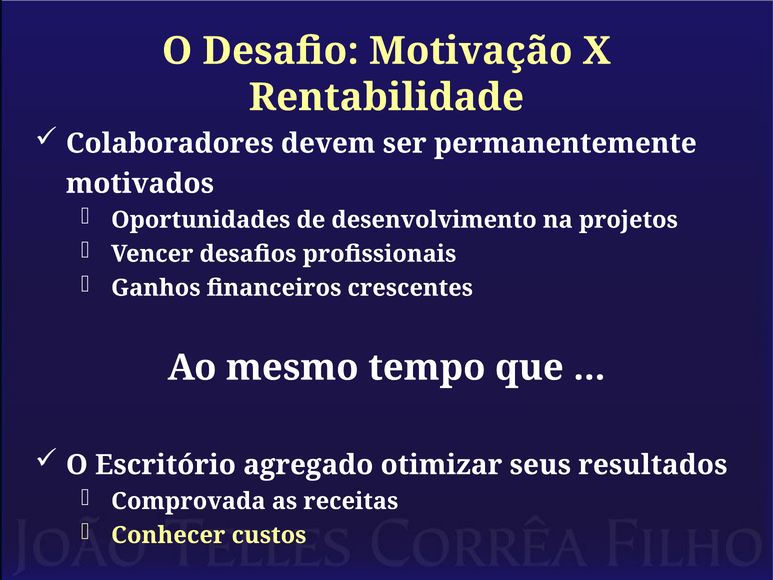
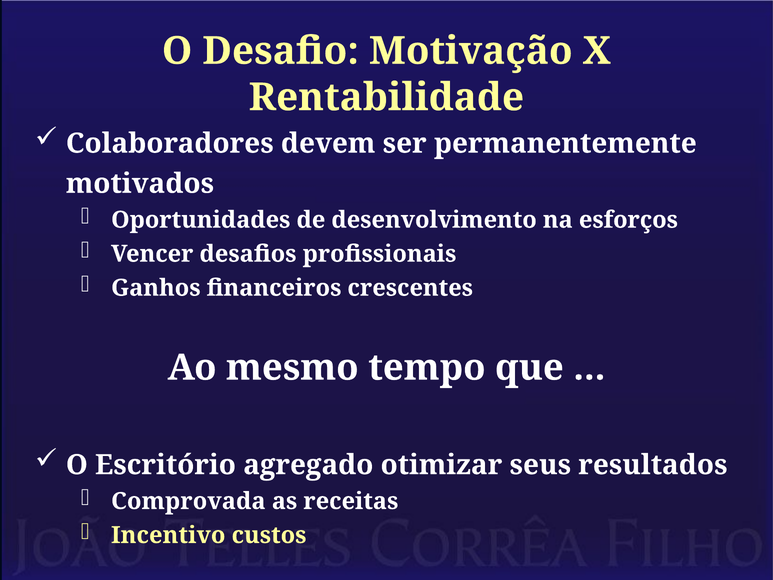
projetos: projetos -> esforços
Conhecer: Conhecer -> Incentivo
